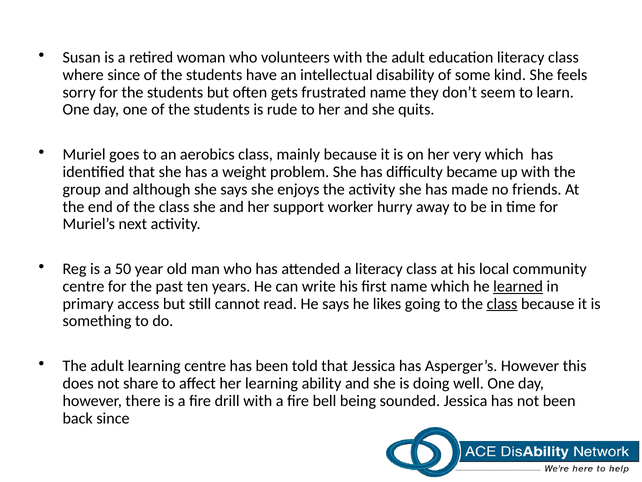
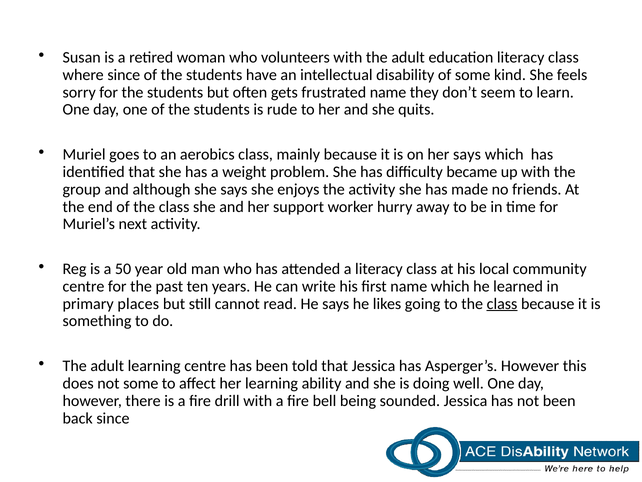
her very: very -> says
learned underline: present -> none
access: access -> places
not share: share -> some
